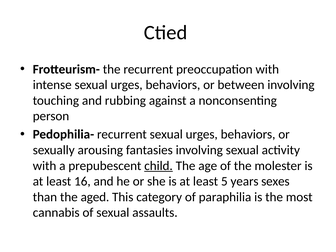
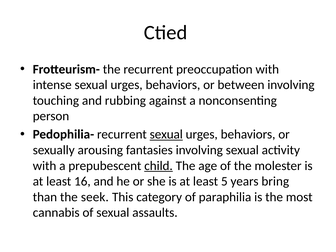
sexual at (166, 134) underline: none -> present
sexes: sexes -> bring
aged: aged -> seek
